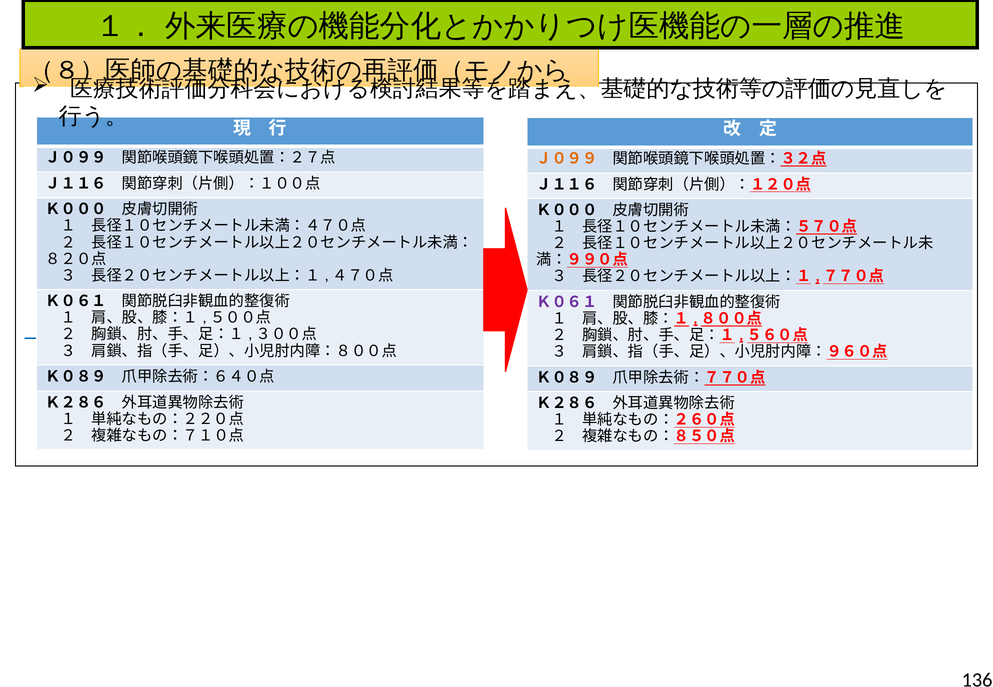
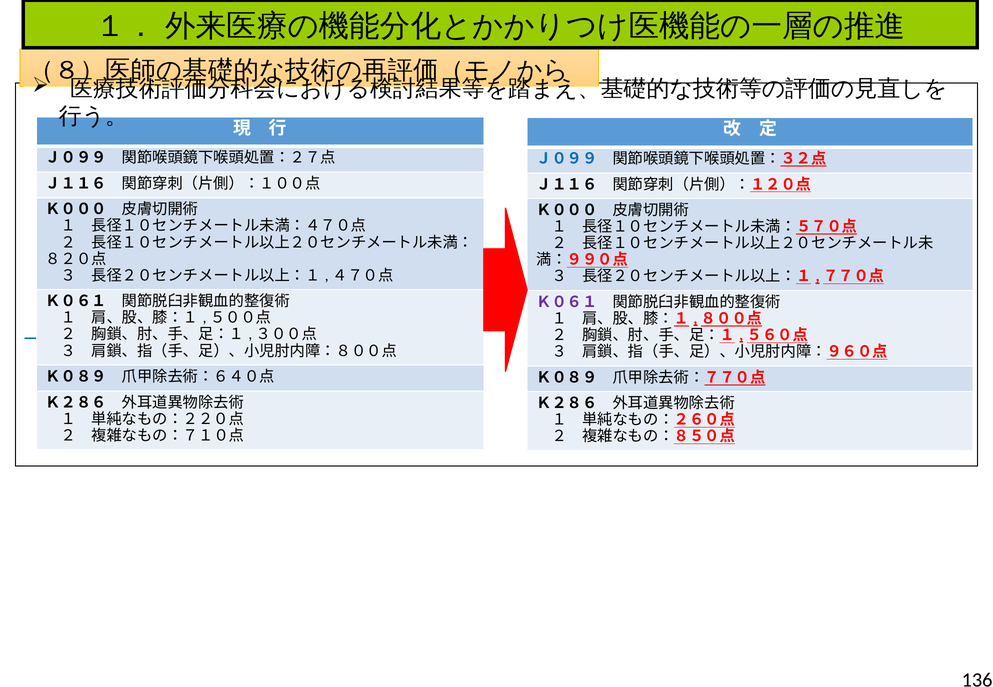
Ｊ０９９ at (567, 159) colour: orange -> blue
